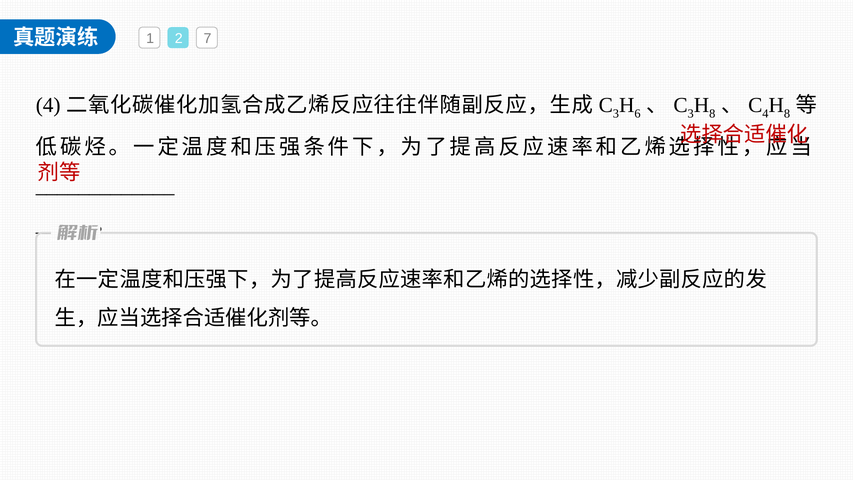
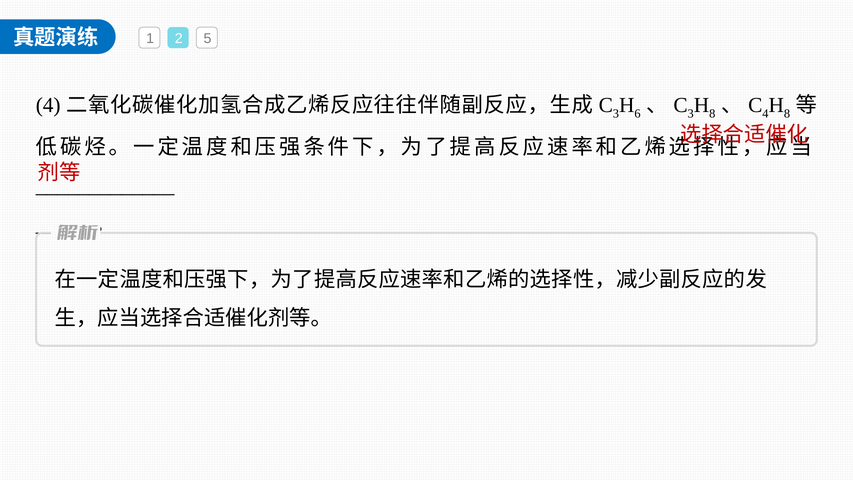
7: 7 -> 5
